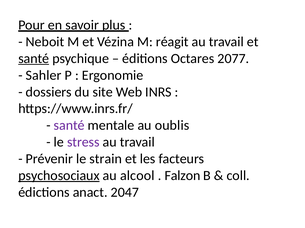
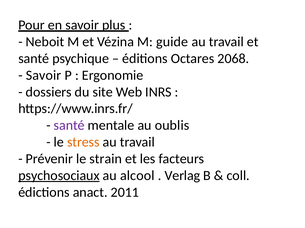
réagit: réagit -> guide
santé at (34, 59) underline: present -> none
2077: 2077 -> 2068
Sahler at (44, 75): Sahler -> Savoir
stress colour: purple -> orange
Falzon: Falzon -> Verlag
2047: 2047 -> 2011
